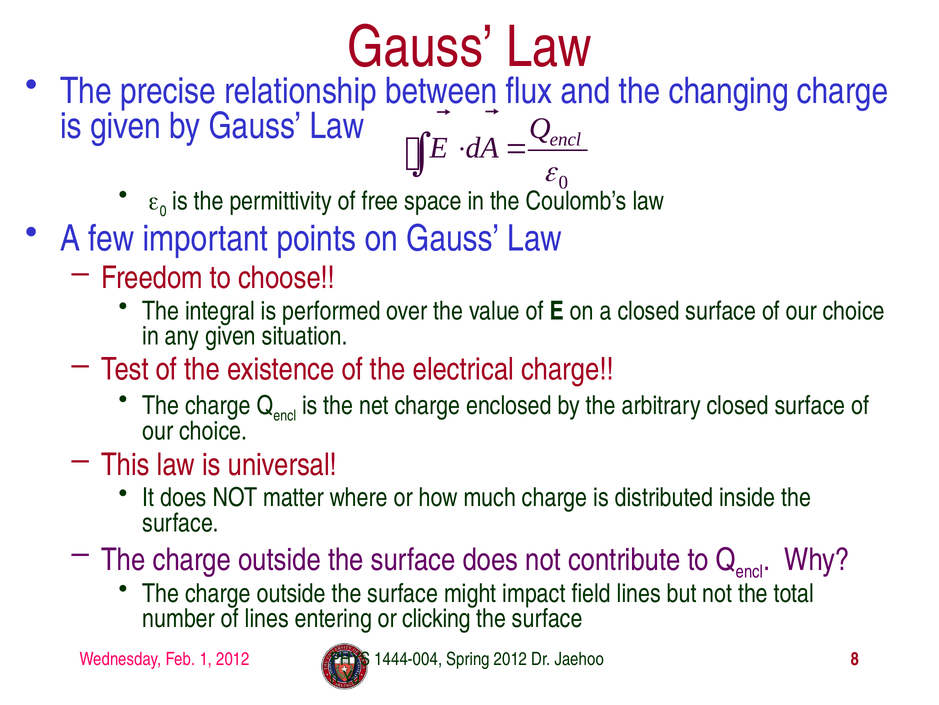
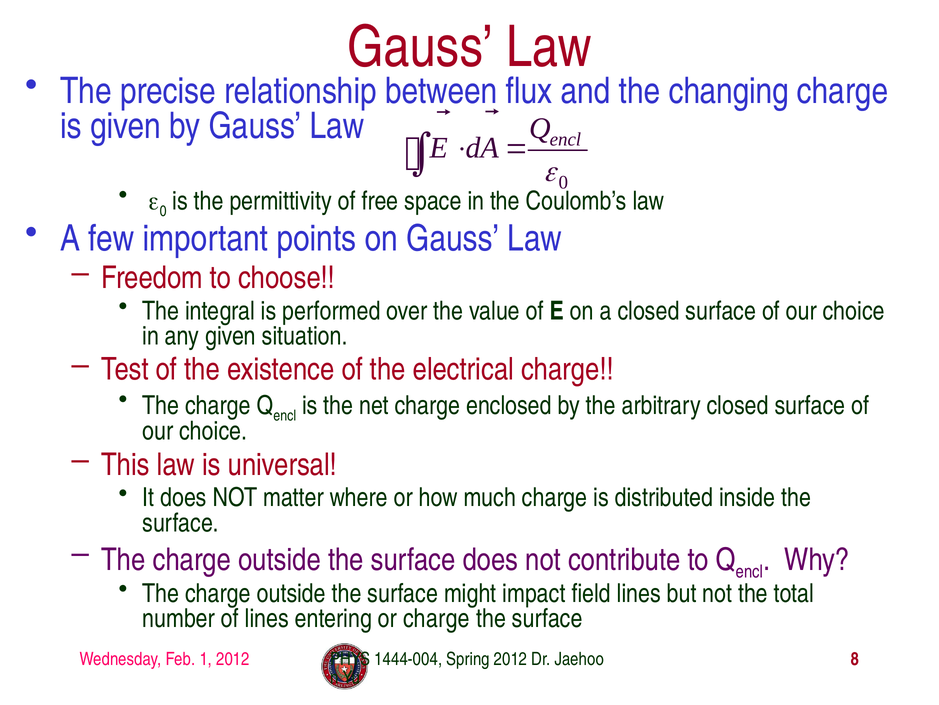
or clicking: clicking -> charge
